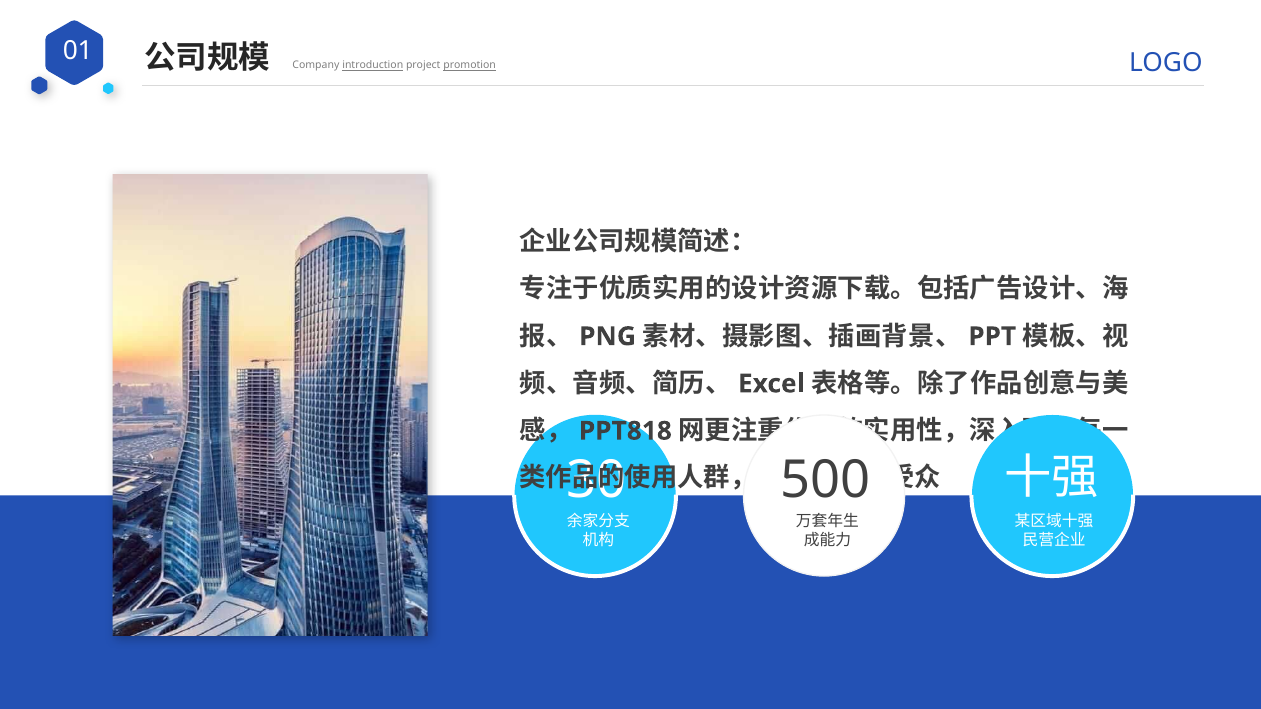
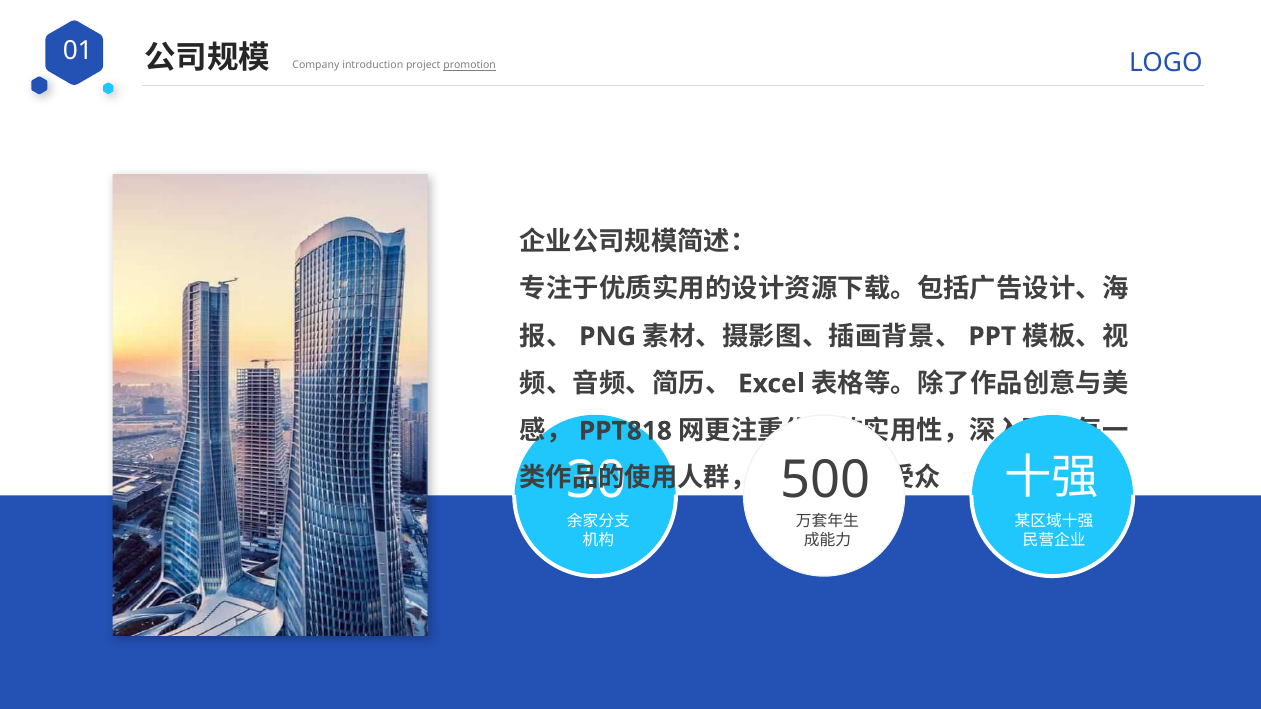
introduction underline: present -> none
